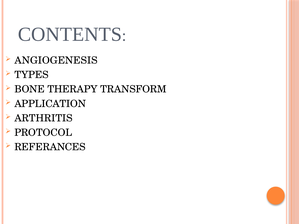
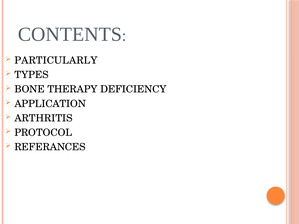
ANGIOGENESIS: ANGIOGENESIS -> PARTICULARLY
TRANSFORM: TRANSFORM -> DEFICIENCY
